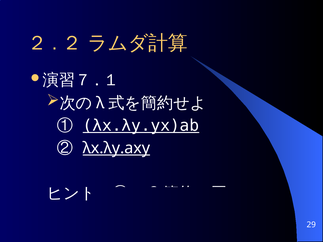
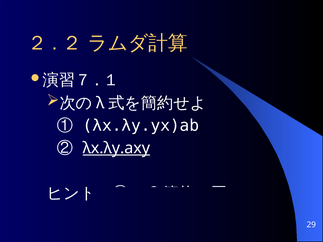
λx.λy.yx)ab underline: present -> none
